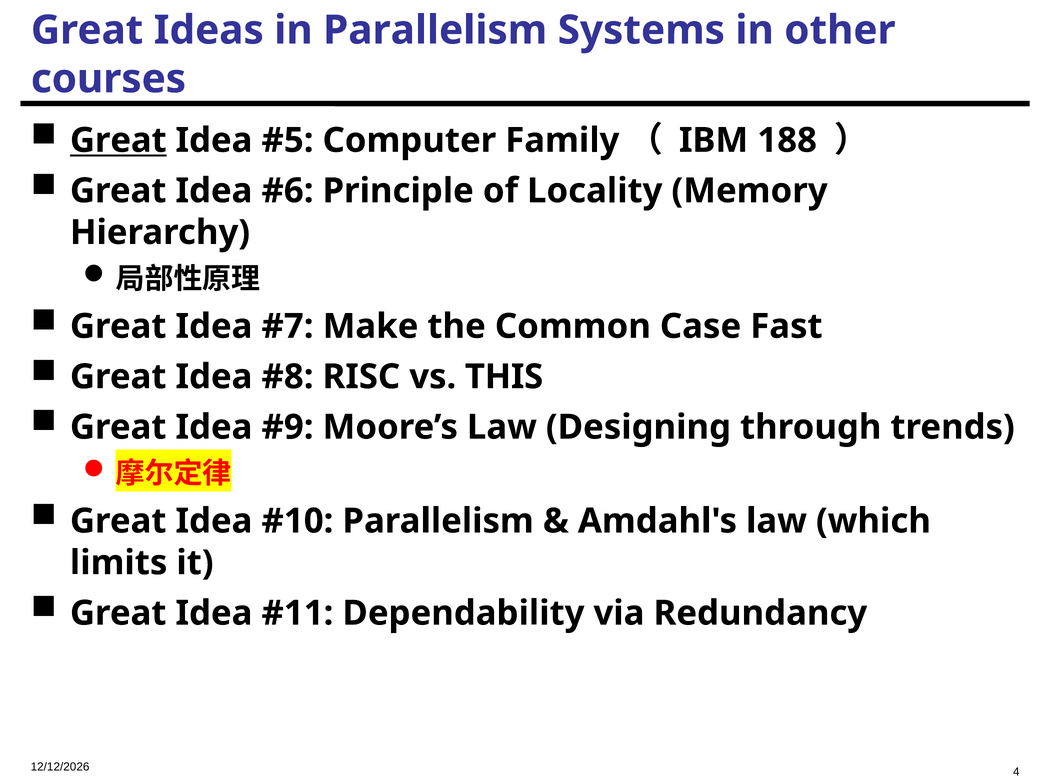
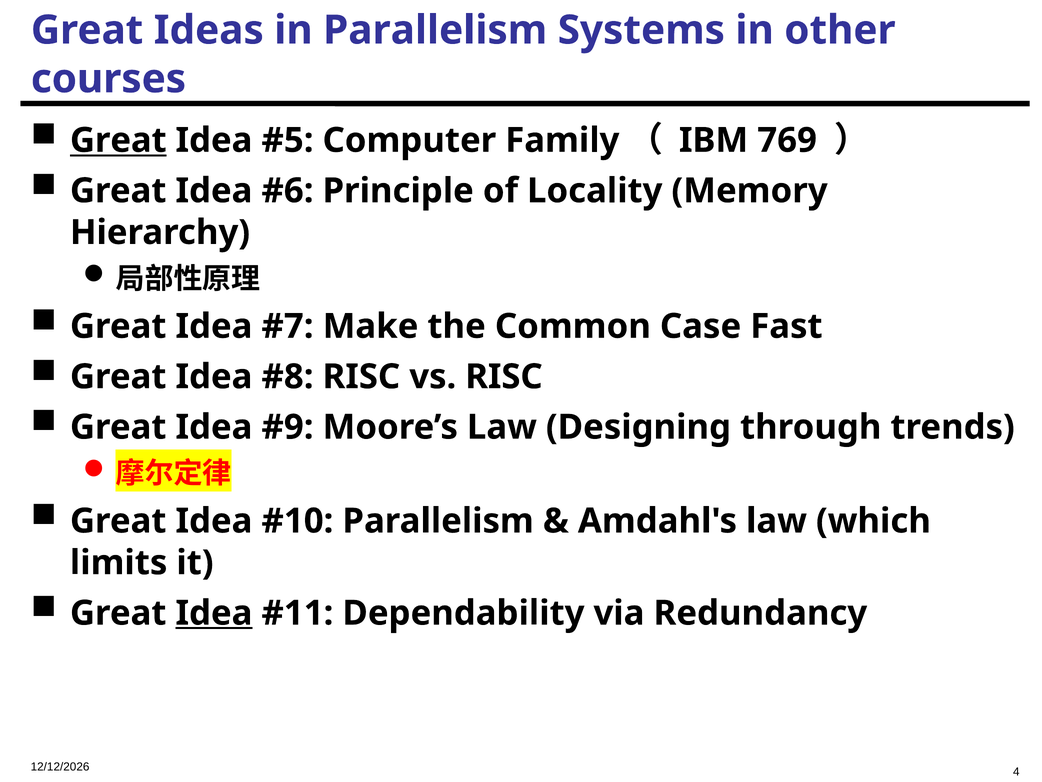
188: 188 -> 769
vs THIS: THIS -> RISC
Idea at (214, 613) underline: none -> present
